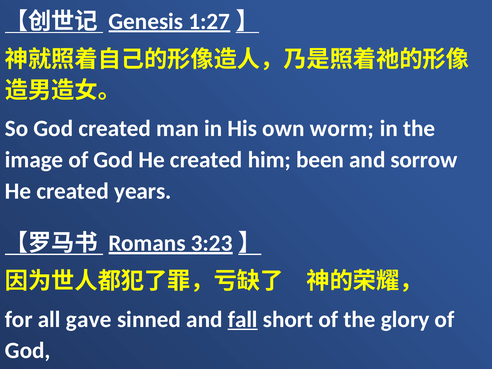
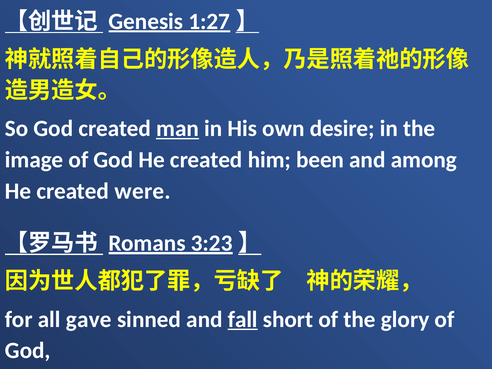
man underline: none -> present
worm: worm -> desire
sorrow: sorrow -> among
years: years -> were
